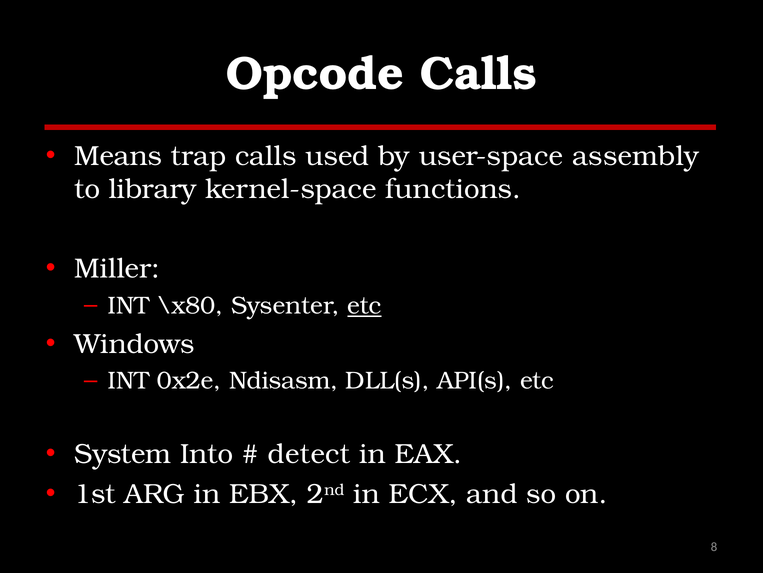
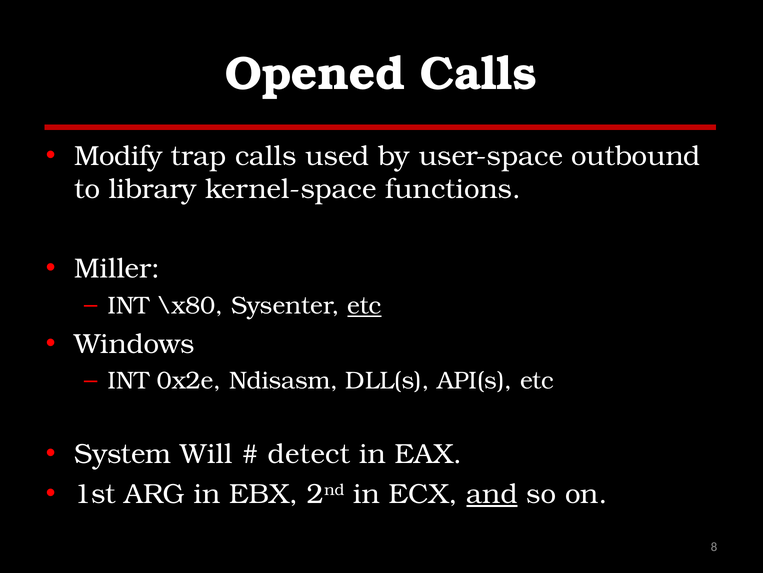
Opcode: Opcode -> Opened
Means: Means -> Modify
assembly: assembly -> outbound
Into: Into -> Will
and underline: none -> present
